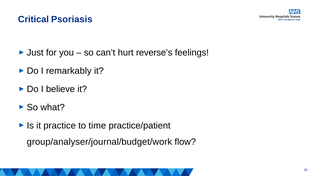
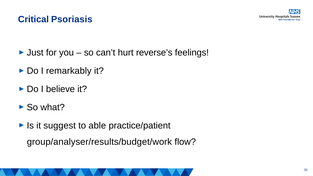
practice: practice -> suggest
time: time -> able
group/analyser/journal/budget/work: group/analyser/journal/budget/work -> group/analyser/results/budget/work
